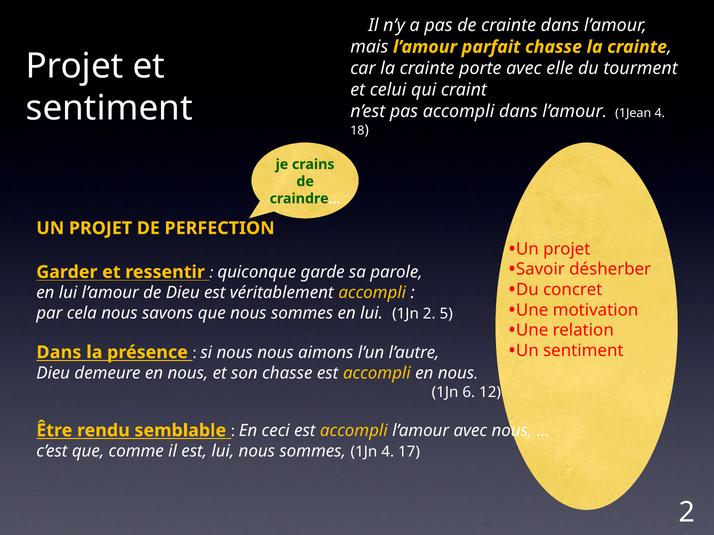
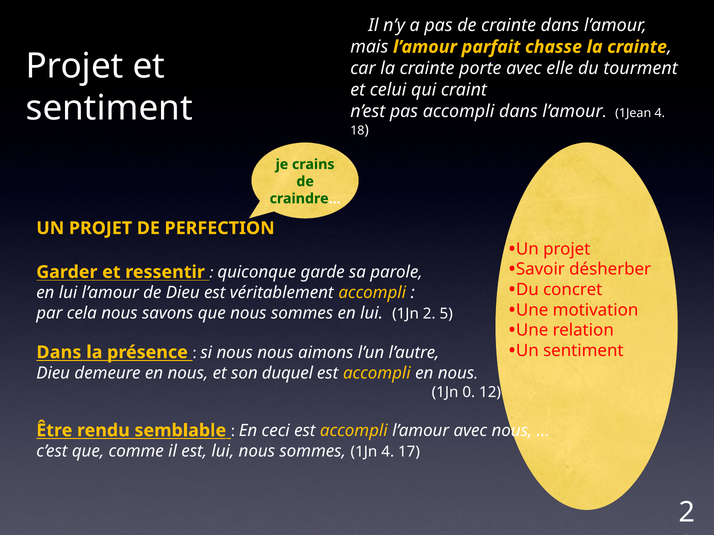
son chasse: chasse -> duquel
1Jn 6: 6 -> 0
